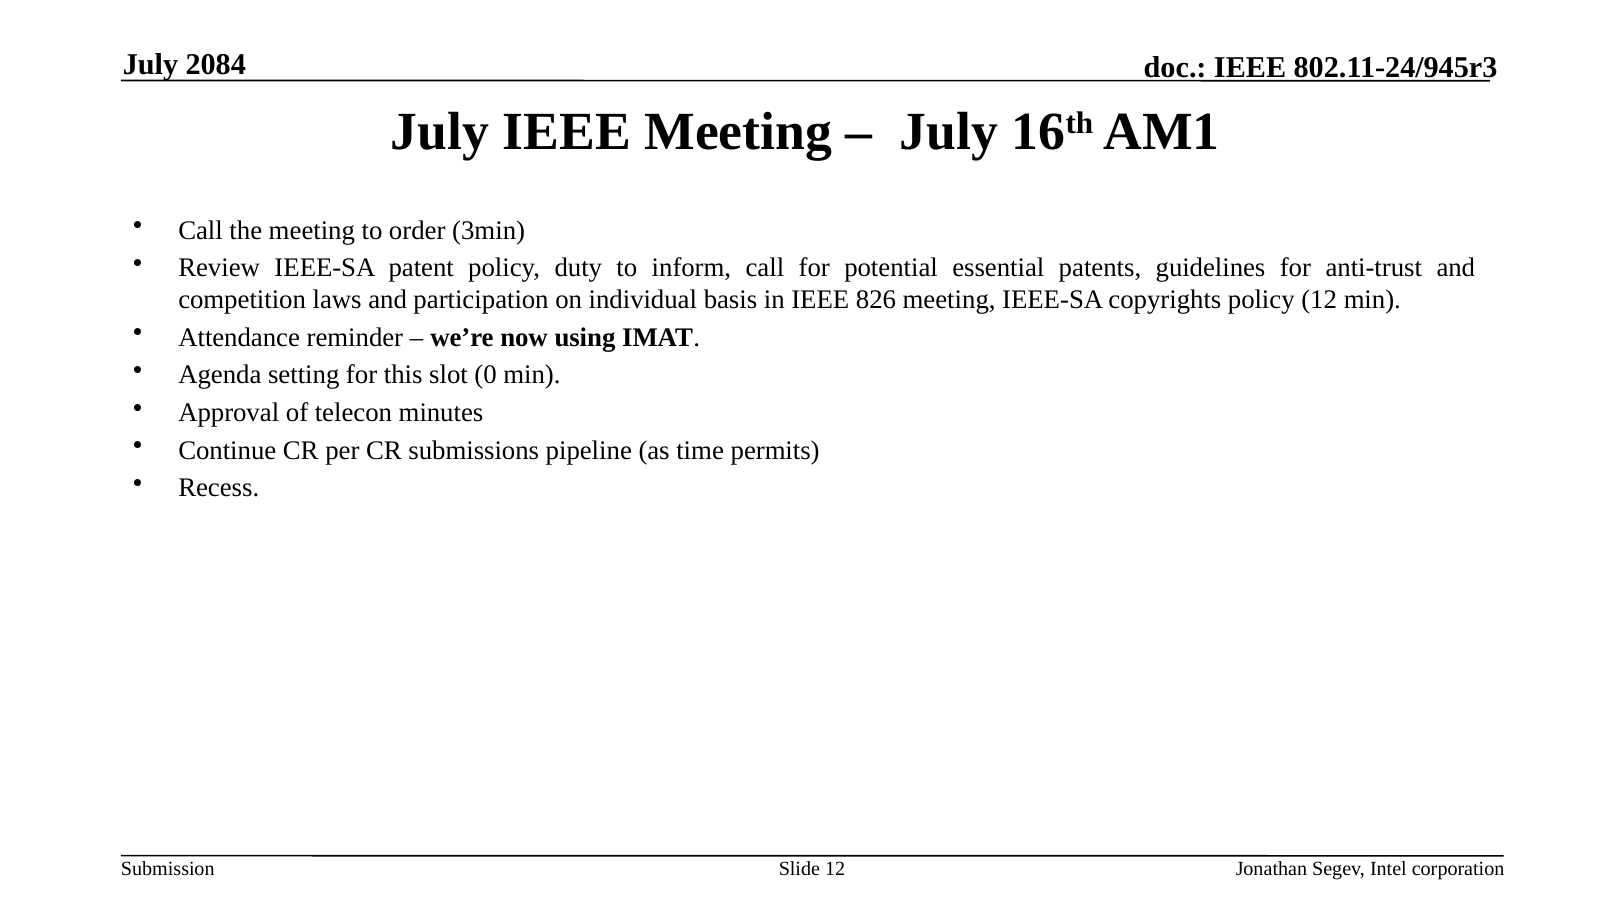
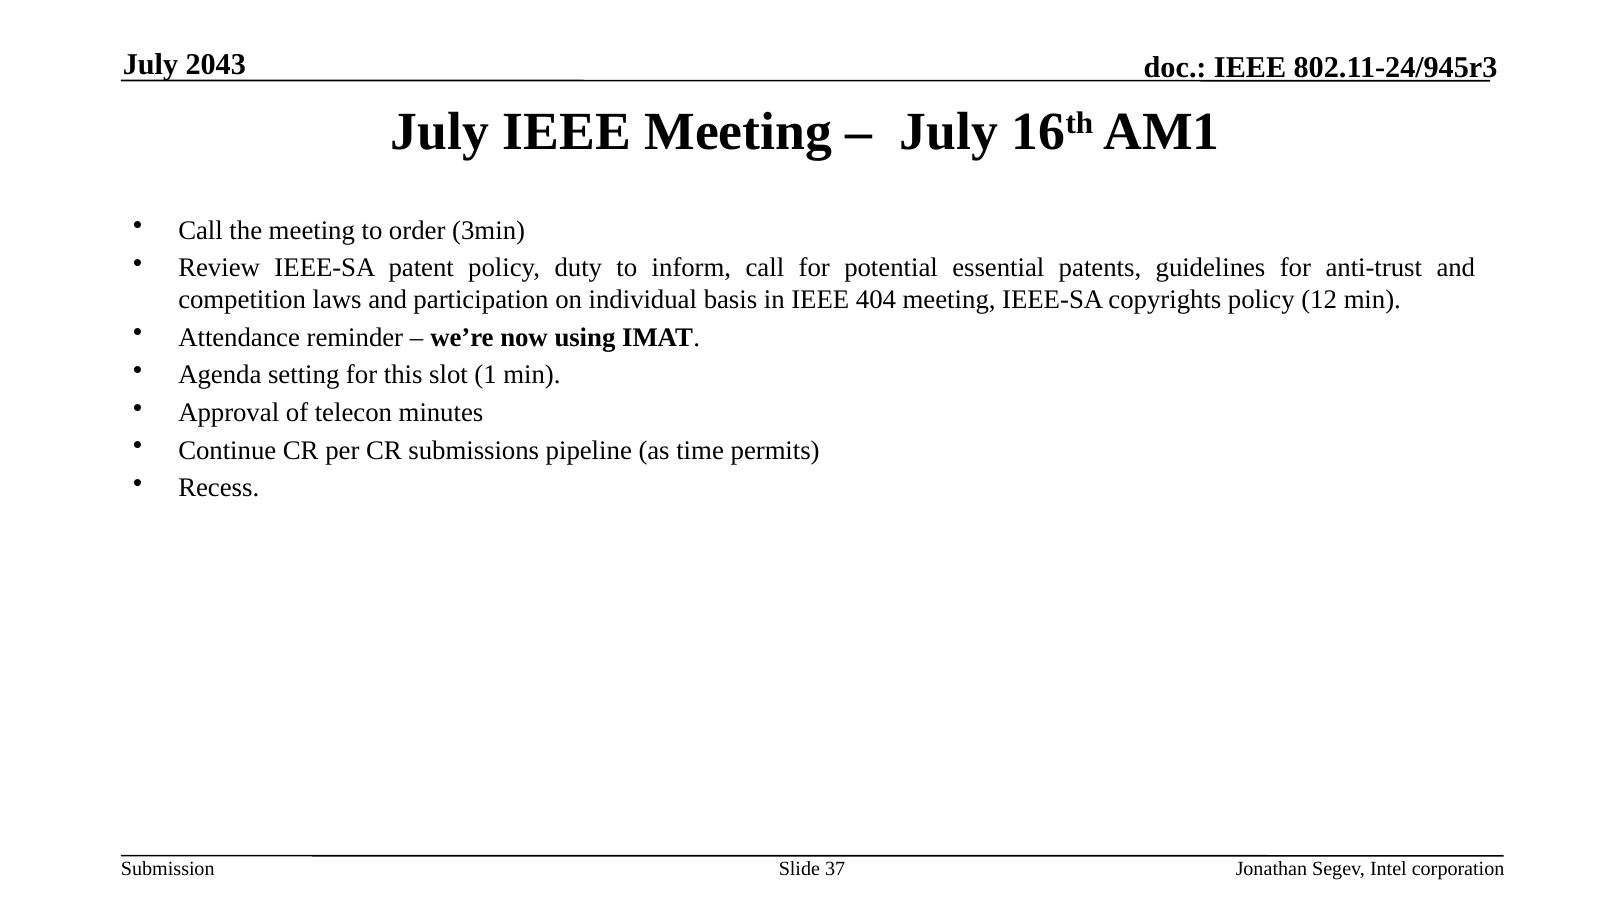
2084: 2084 -> 2043
826: 826 -> 404
0: 0 -> 1
Slide 12: 12 -> 37
